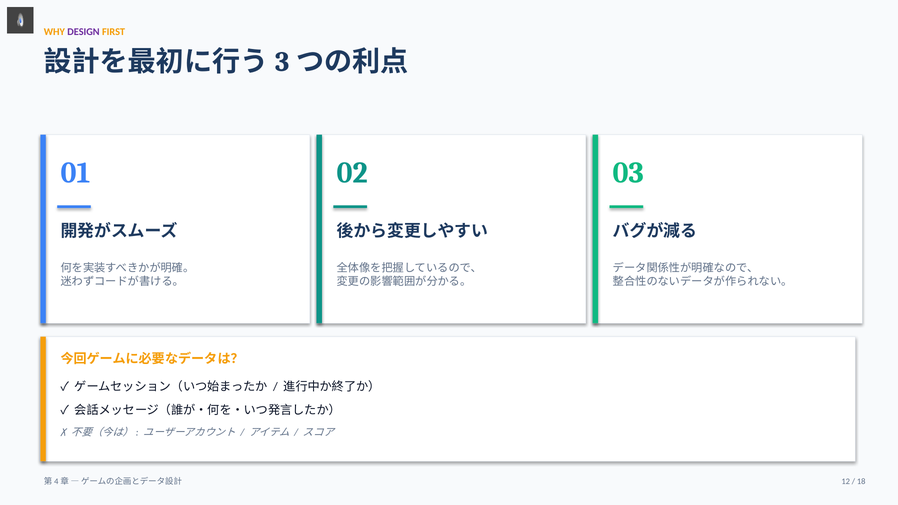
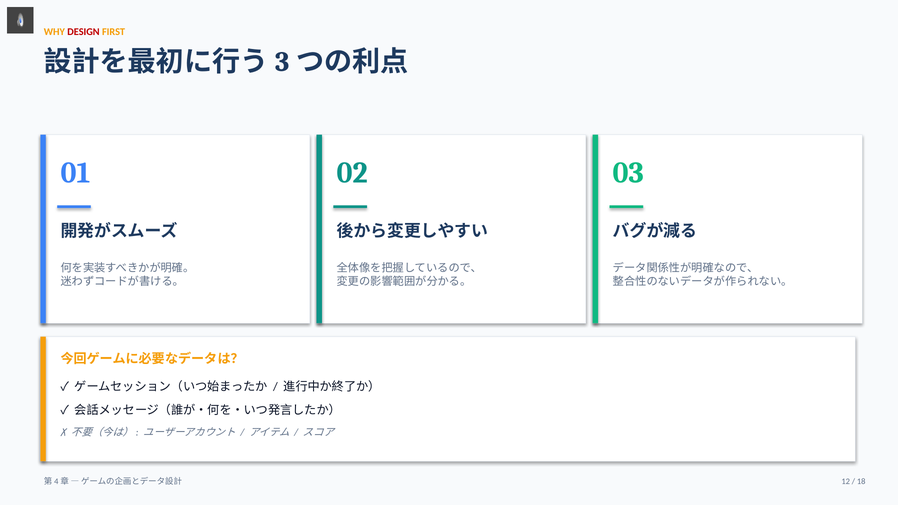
DESIGN colour: purple -> red
